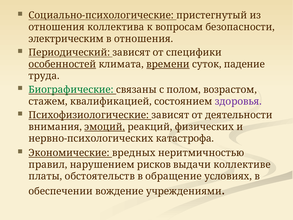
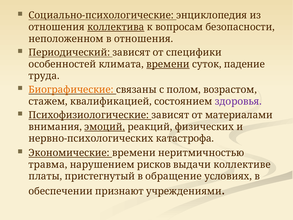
пристегнутый: пристегнутый -> энциклопедия
коллектива underline: none -> present
электрическим: электрическим -> неположенном
особенностей underline: present -> none
Биографические colour: green -> orange
деятельности: деятельности -> материалами
Экономические вредных: вредных -> времени
правил: правил -> травма
обстоятельств: обстоятельств -> пристегнутый
вождение: вождение -> признают
